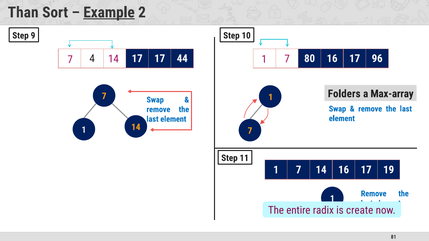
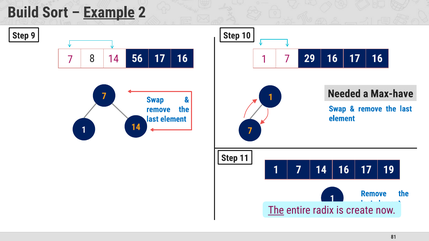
Than: Than -> Build
4: 4 -> 8
17 at (137, 59): 17 -> 56
44 at (182, 59): 44 -> 16
80: 80 -> 29
16 17 96: 96 -> 16
Folders: Folders -> Needed
Max-array: Max-array -> Max-have
The at (276, 211) underline: none -> present
